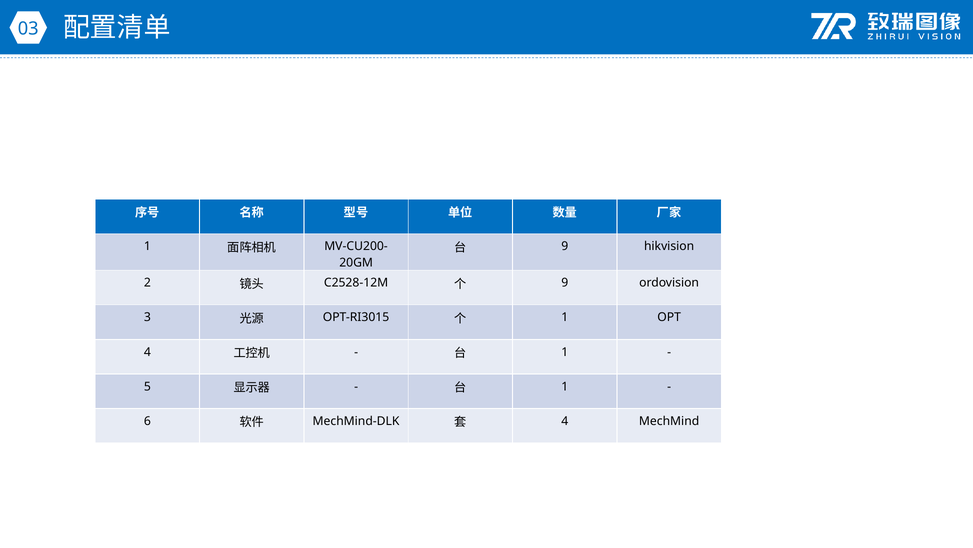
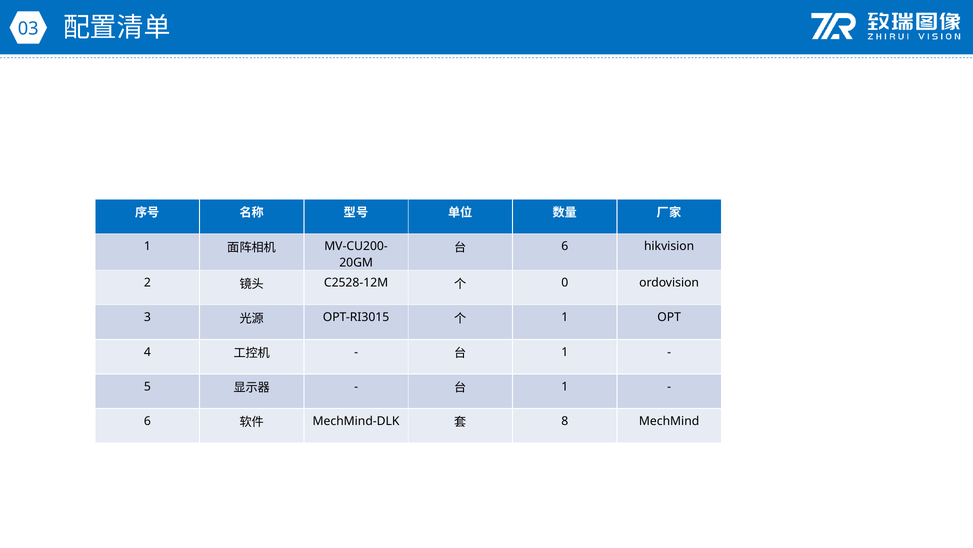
9 at (565, 246): 9 -> 6
9 at (565, 283): 9 -> 0
4 at (565, 421): 4 -> 8
